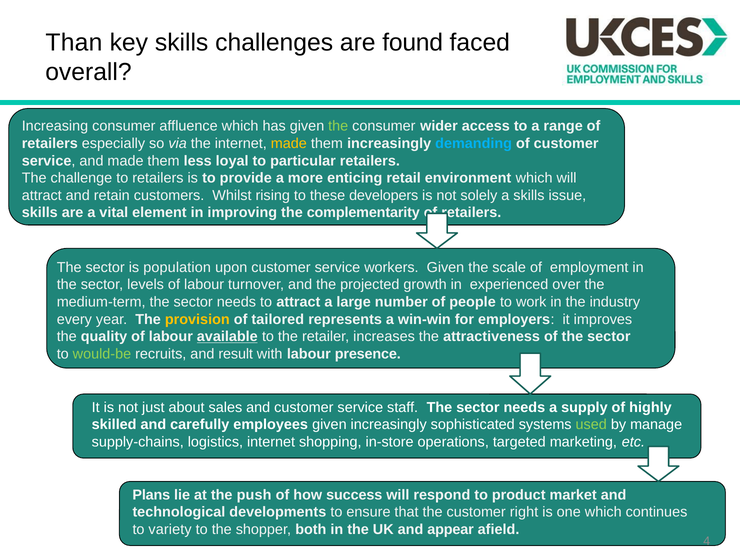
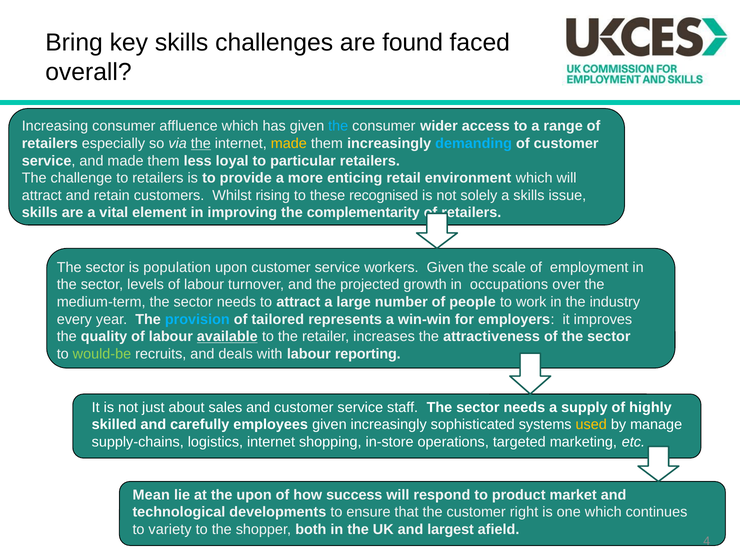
Than: Than -> Bring
the at (338, 126) colour: light green -> light blue
the at (201, 144) underline: none -> present
developers: developers -> recognised
experienced: experienced -> occupations
provision colour: yellow -> light blue
result: result -> deals
presence: presence -> reporting
used colour: light green -> yellow
Plans: Plans -> Mean
the push: push -> upon
appear: appear -> largest
